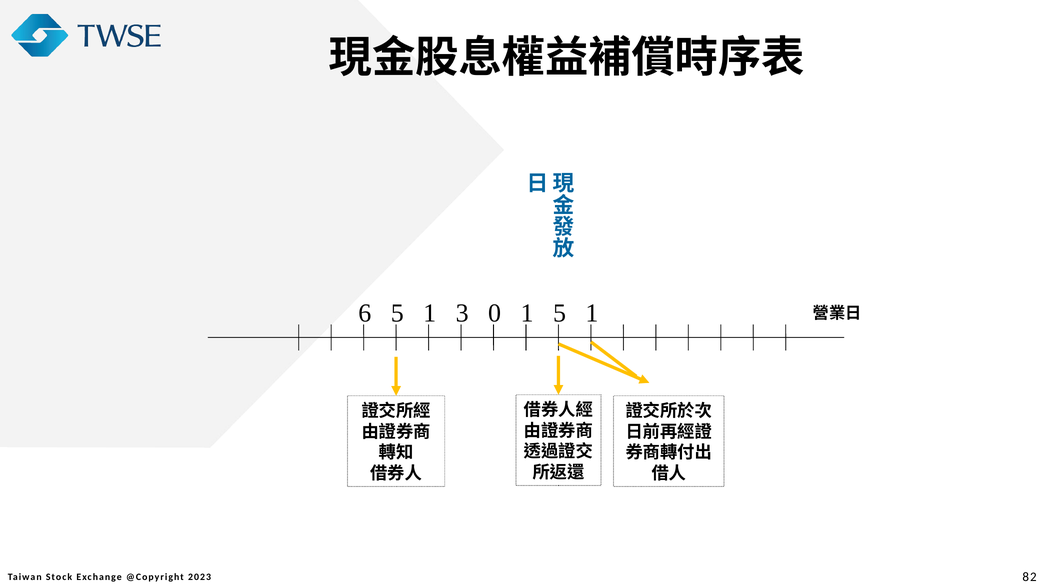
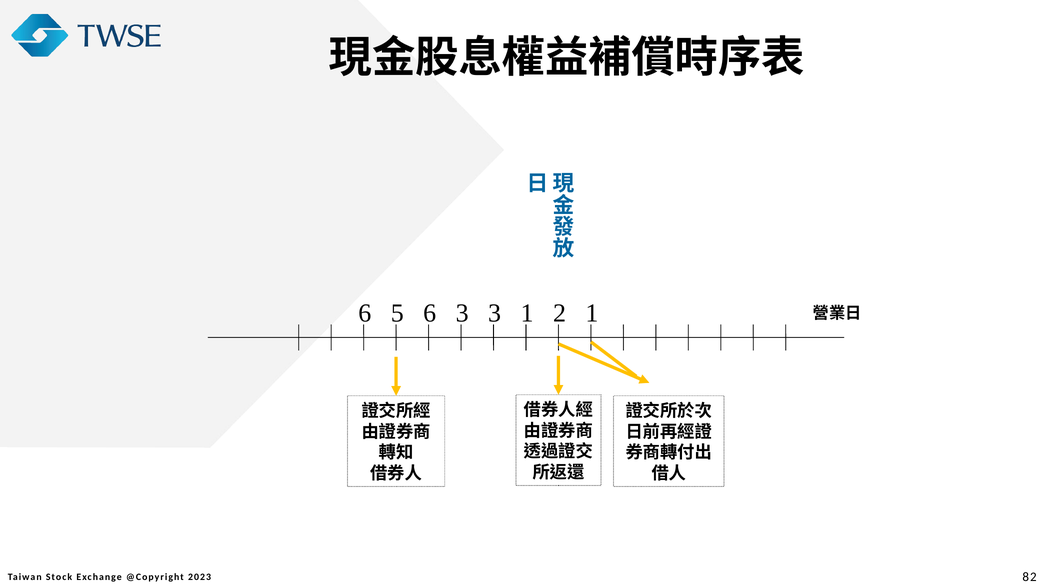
6 5 1: 1 -> 6
3 0: 0 -> 3
1 5: 5 -> 2
